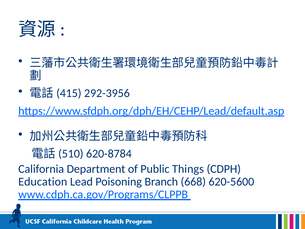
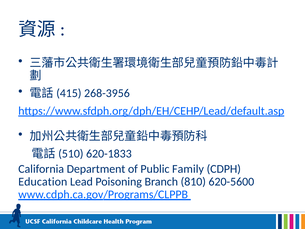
292-3956: 292-3956 -> 268-3956
620-8784: 620-8784 -> 620-1833
Things: Things -> Family
668: 668 -> 810
